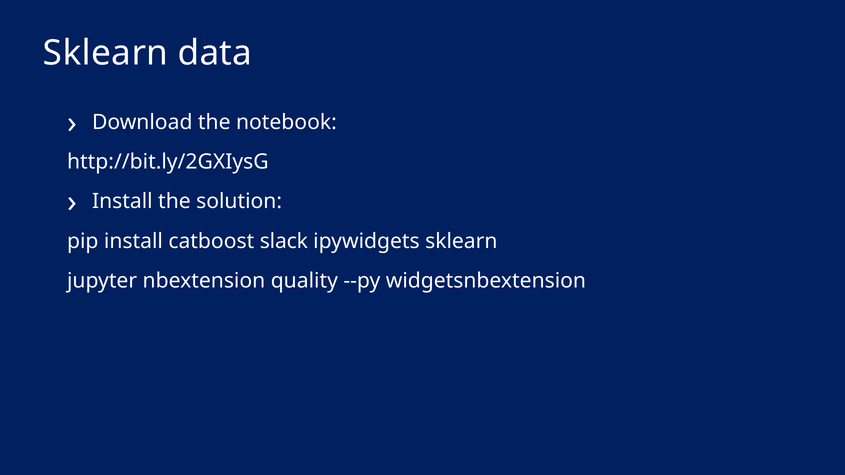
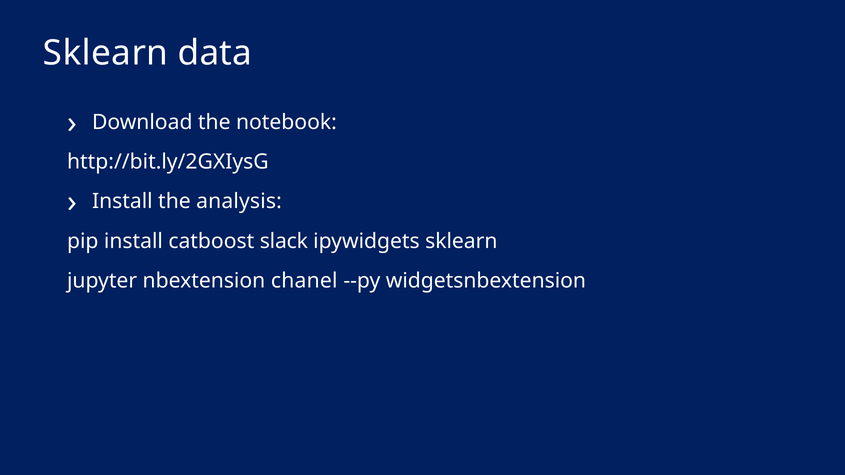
solution: solution -> analysis
quality: quality -> chanel
